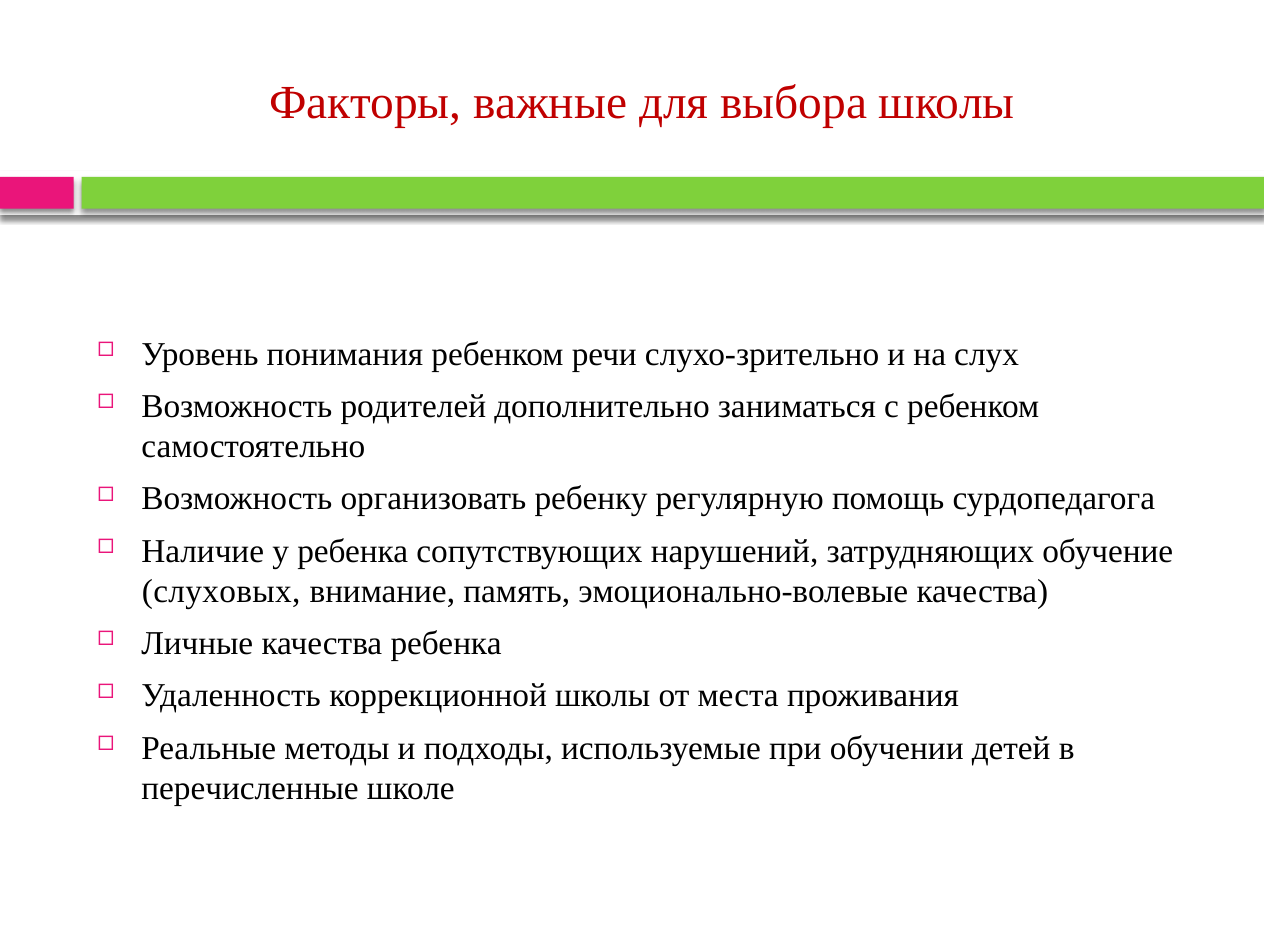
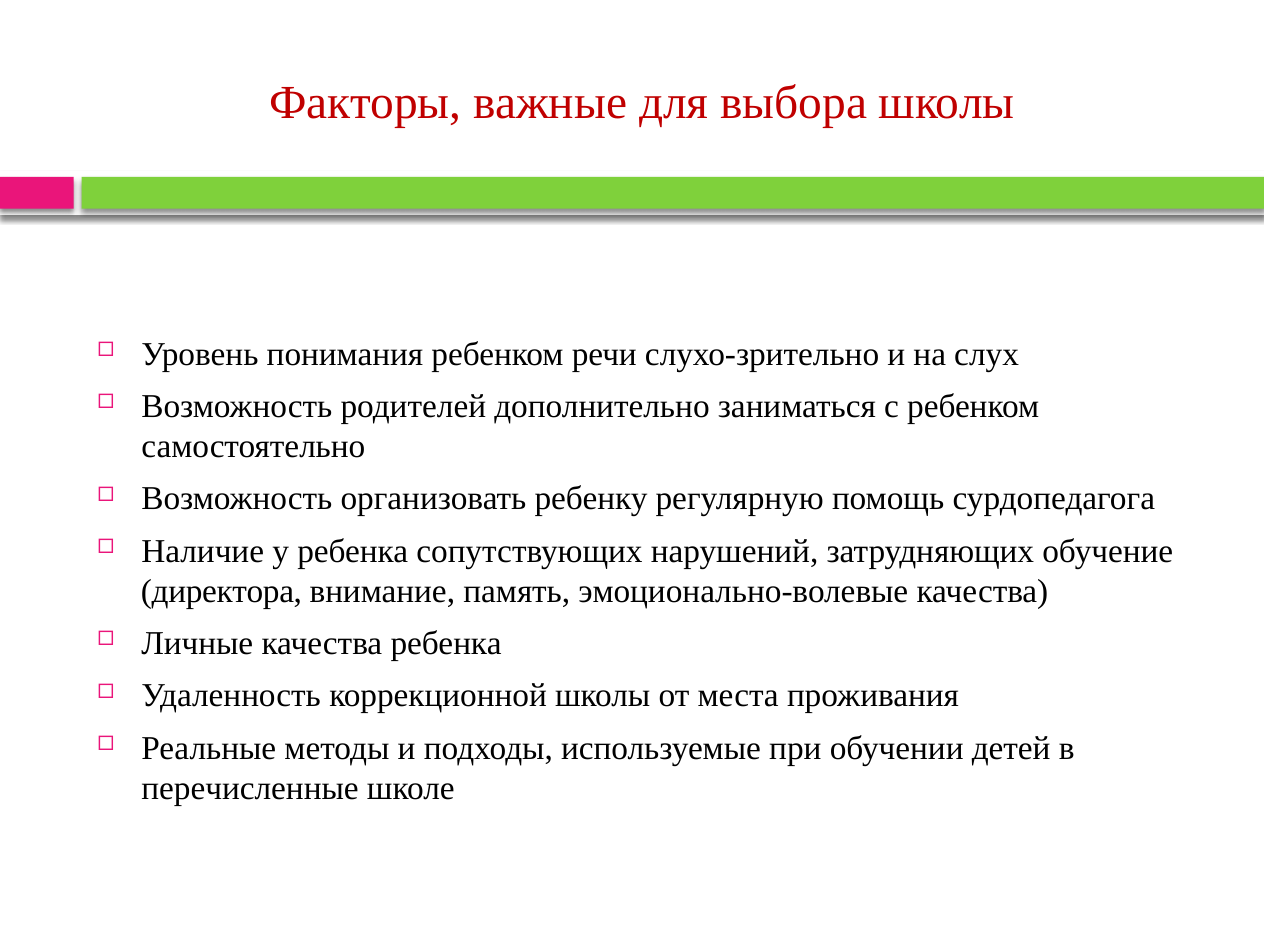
слуховых: слуховых -> директора
